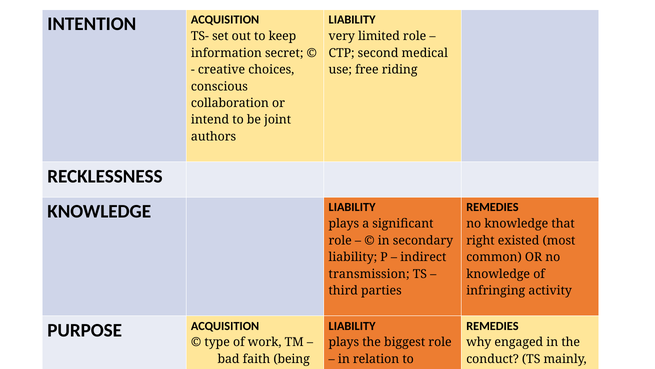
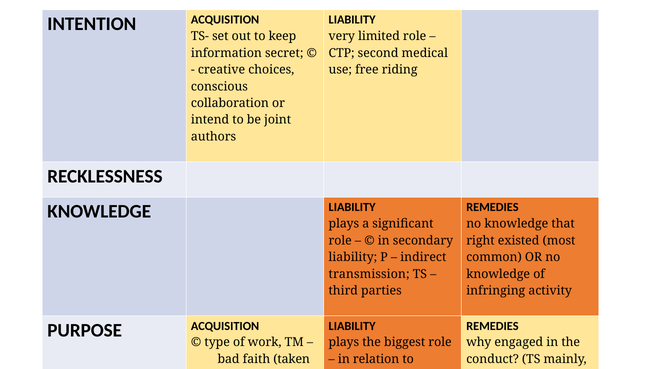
being: being -> taken
